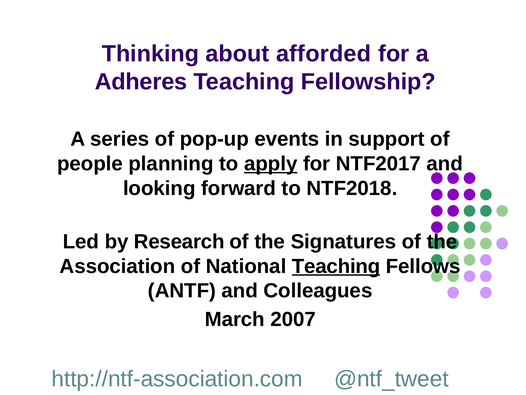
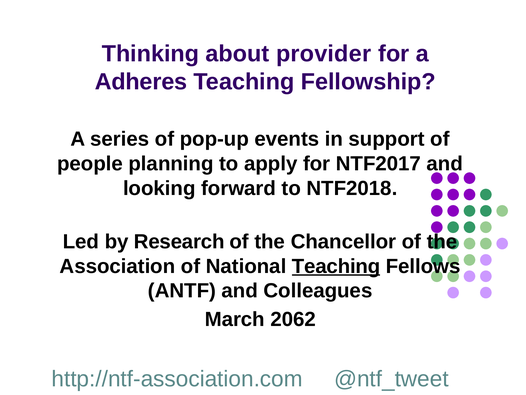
afforded: afforded -> provider
apply underline: present -> none
Signatures: Signatures -> Chancellor
2007: 2007 -> 2062
